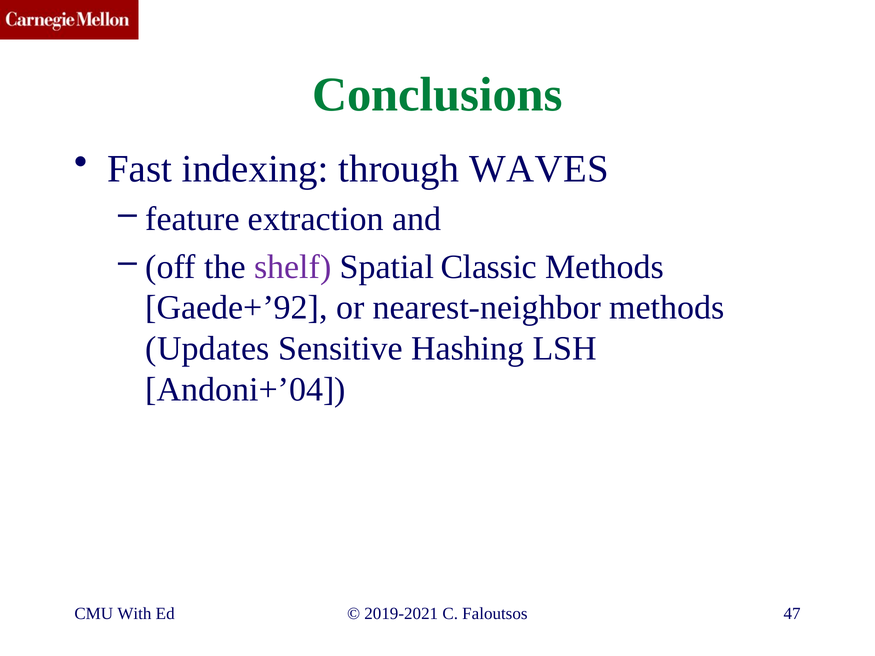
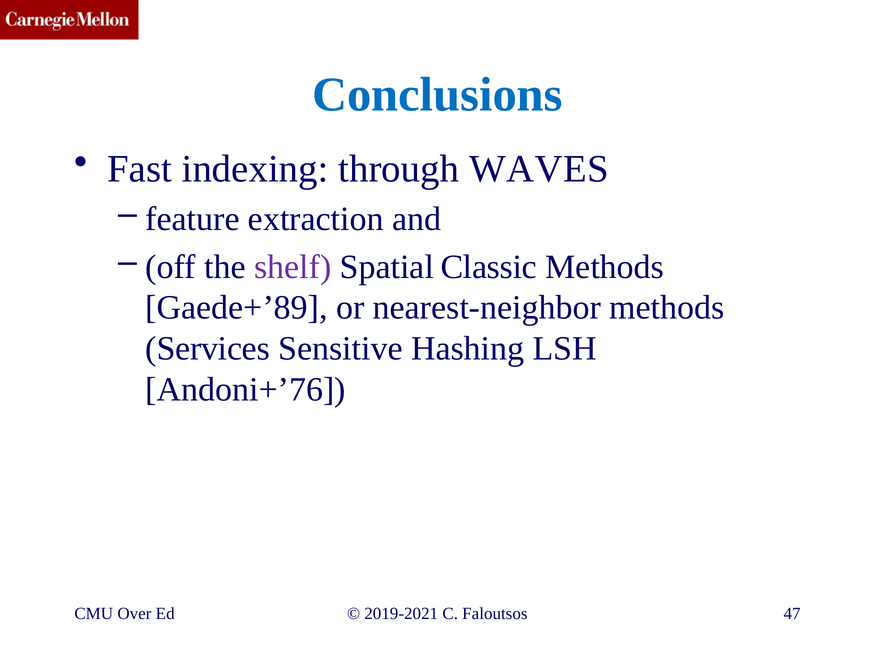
Conclusions colour: green -> blue
Gaede+’92: Gaede+’92 -> Gaede+’89
Updates: Updates -> Services
Andoni+’04: Andoni+’04 -> Andoni+’76
With: With -> Over
